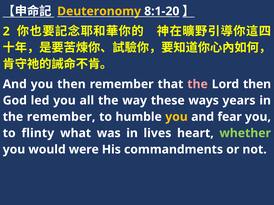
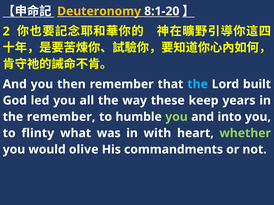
the at (198, 84) colour: pink -> light blue
Lord then: then -> built
ways: ways -> keep
you at (176, 117) colour: yellow -> light green
fear: fear -> into
lives: lives -> with
were: were -> olive
